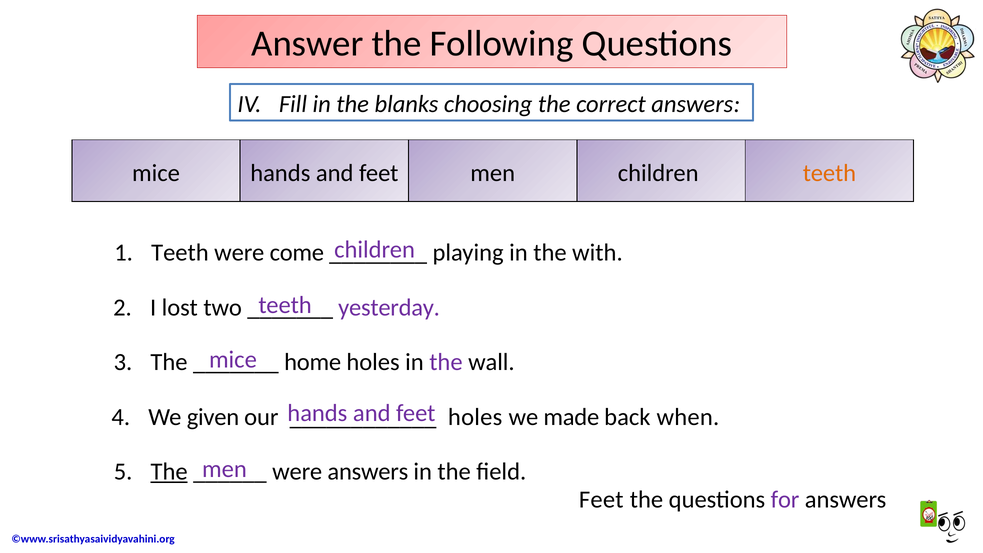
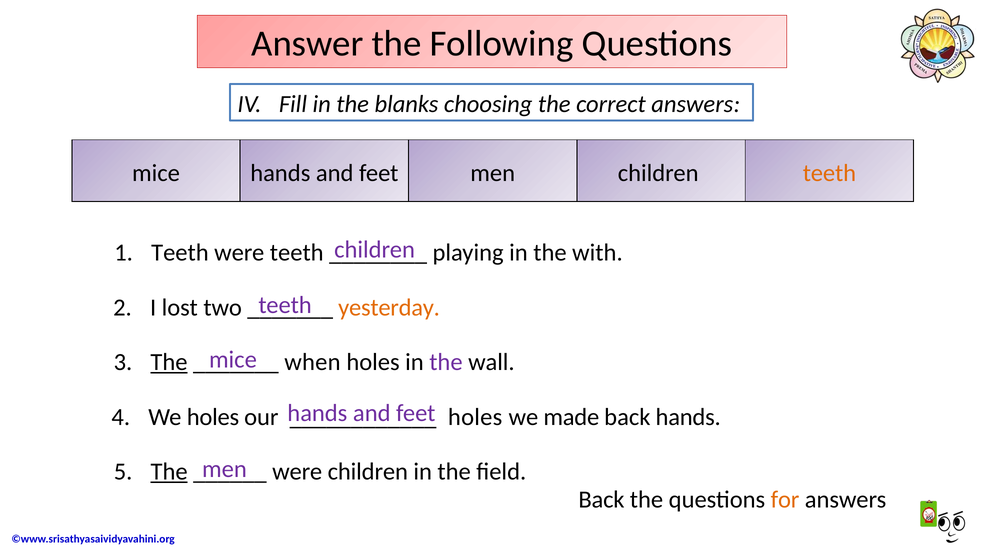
were come: come -> teeth
yesterday colour: purple -> orange
The at (169, 362) underline: none -> present
home: home -> when
We given: given -> holes
back when: when -> hands
were answers: answers -> children
Feet at (601, 500): Feet -> Back
for colour: purple -> orange
